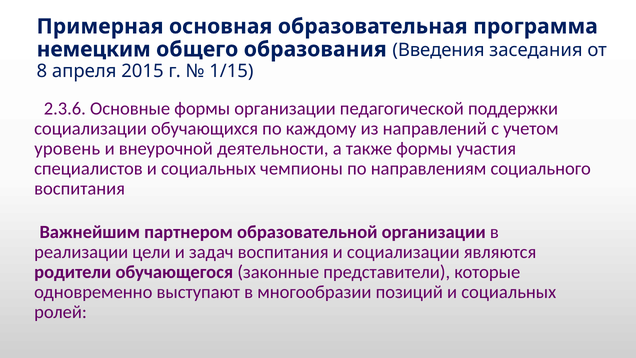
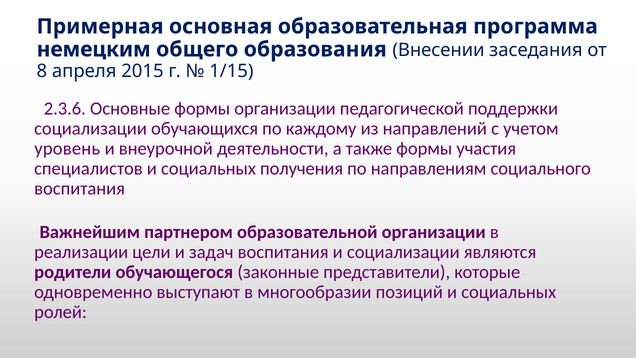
Введения: Введения -> Внесении
чемпионы: чемпионы -> получения
